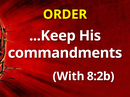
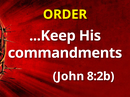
With: With -> John
